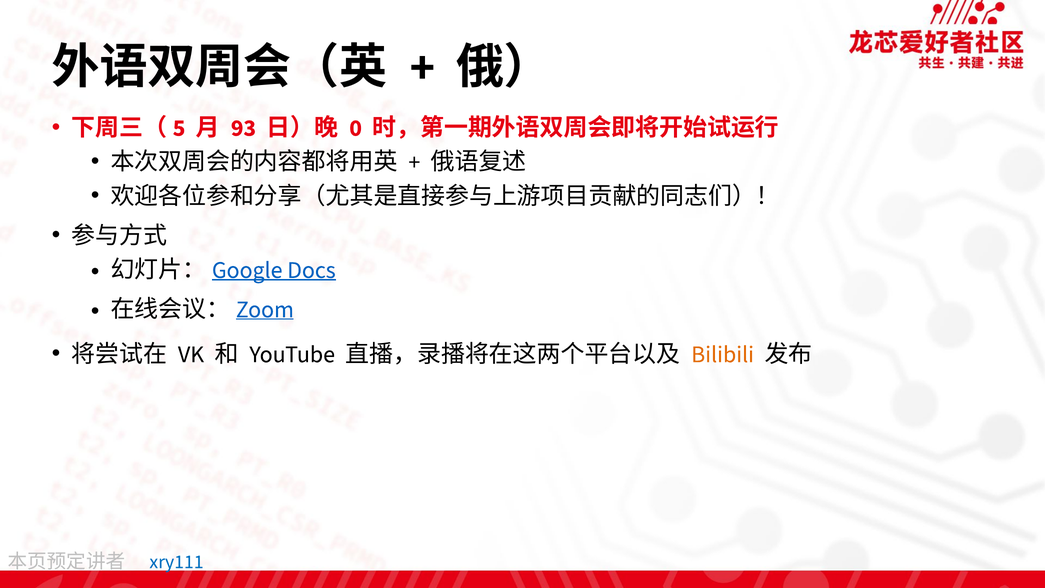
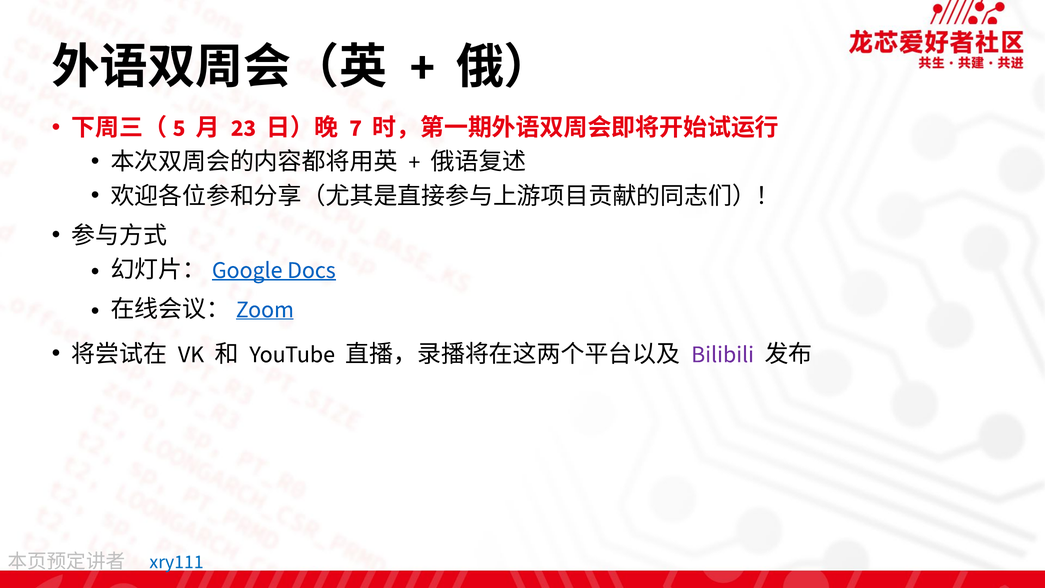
93: 93 -> 23
0: 0 -> 7
Bilibili colour: orange -> purple
